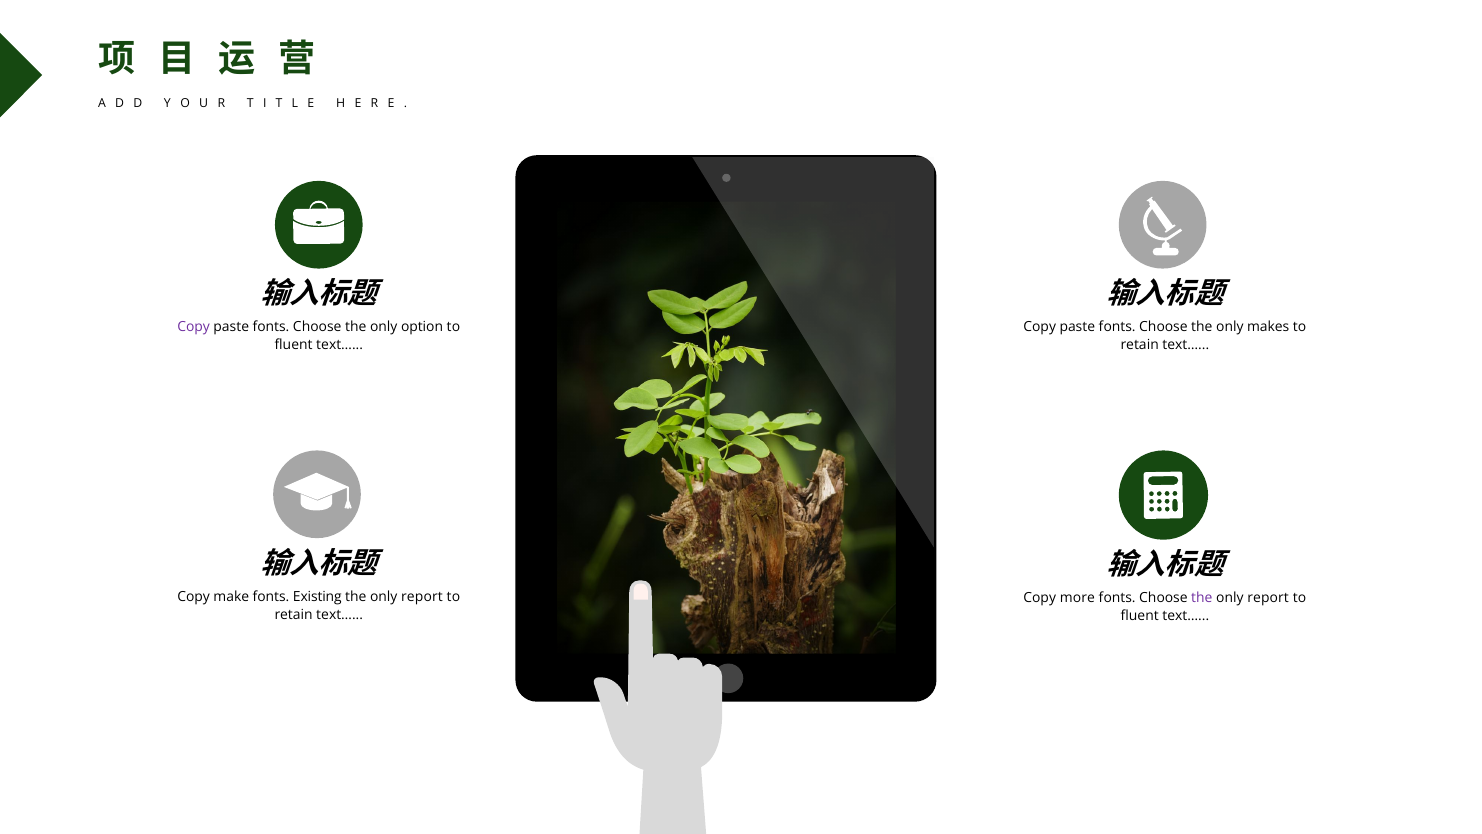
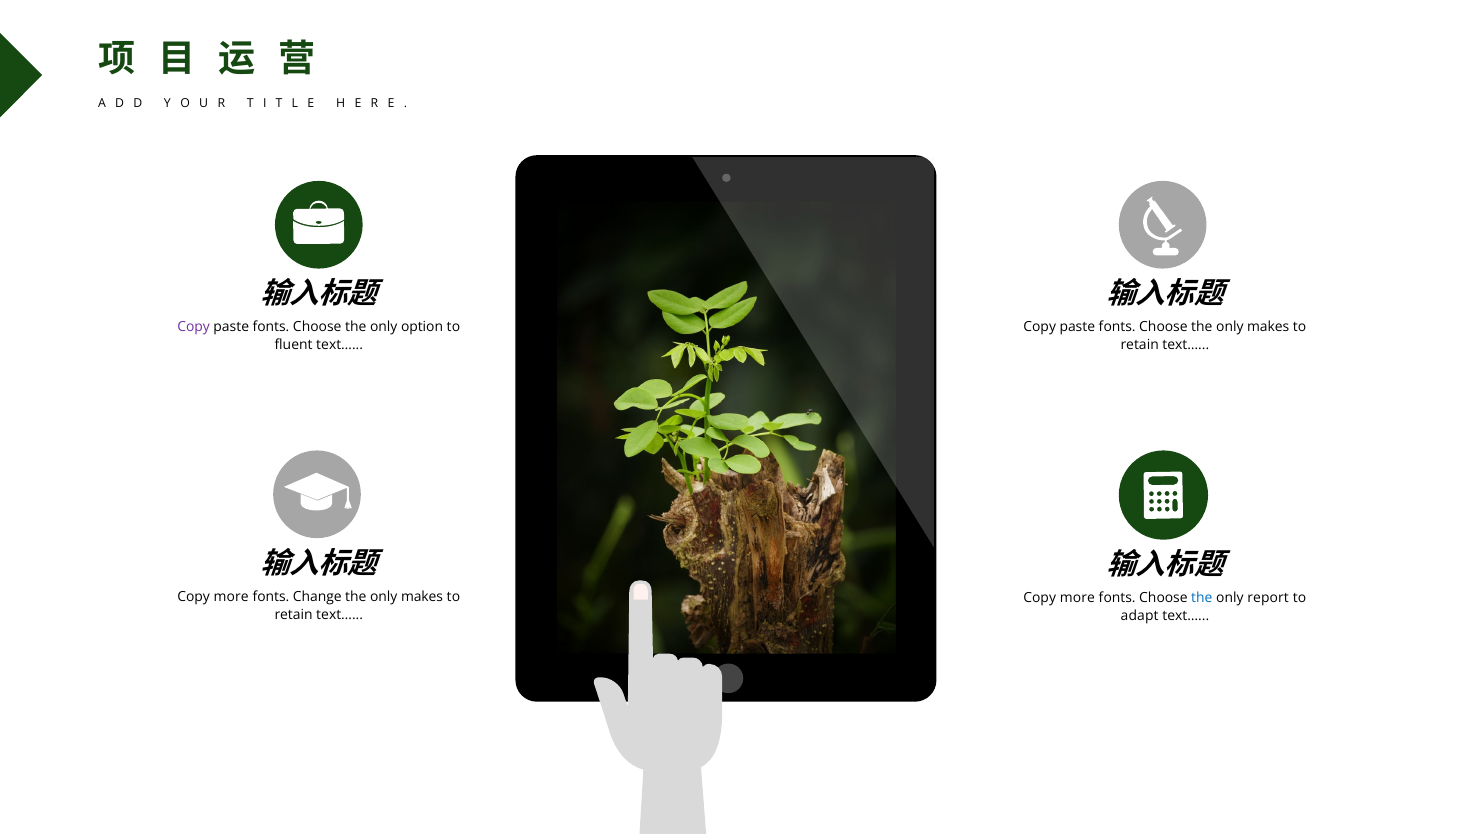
make at (231, 596): make -> more
Existing: Existing -> Change
report at (422, 596): report -> makes
the at (1202, 598) colour: purple -> blue
fluent at (1140, 616): fluent -> adapt
